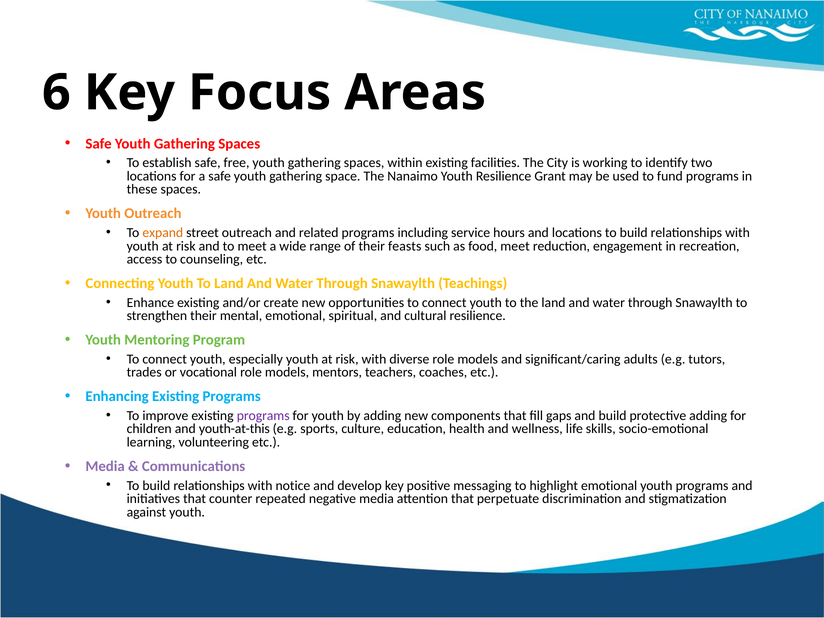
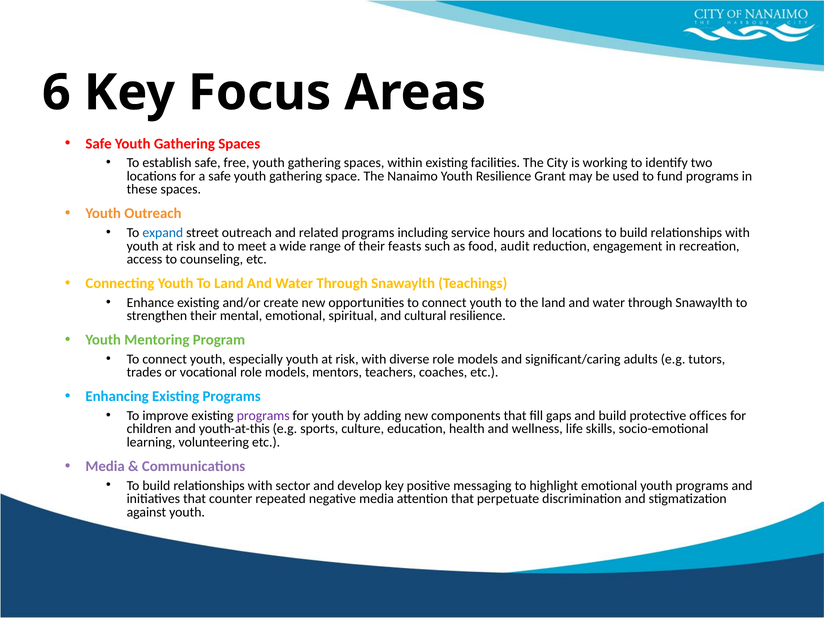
expand colour: orange -> blue
food meet: meet -> audit
protective adding: adding -> offices
notice: notice -> sector
